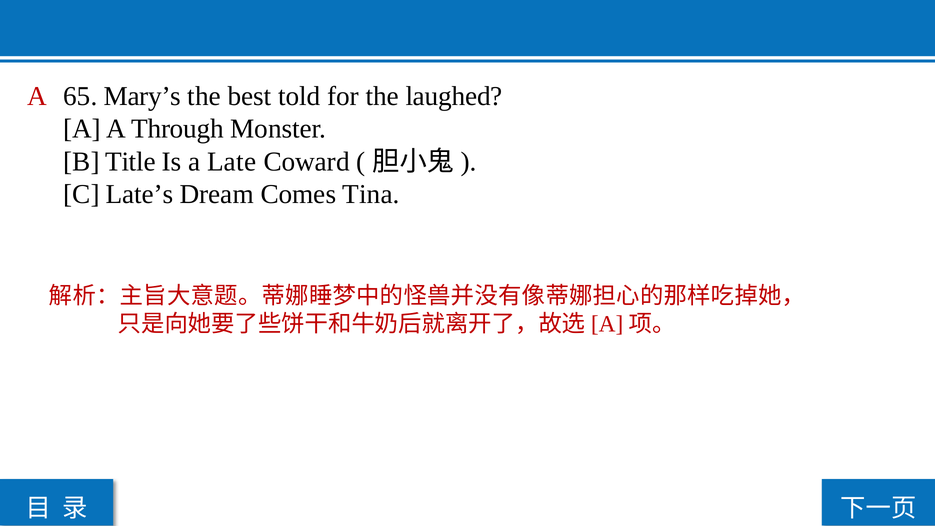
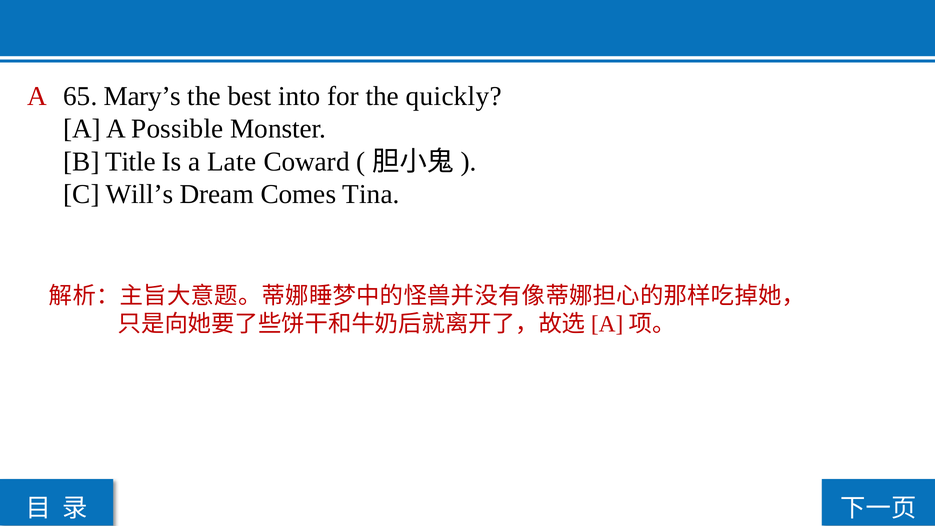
told: told -> into
laughed: laughed -> quickly
Through: Through -> Possible
Late’s: Late’s -> Will’s
